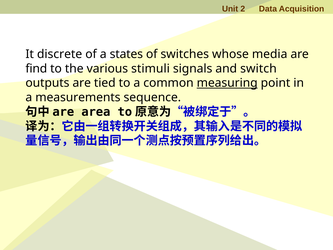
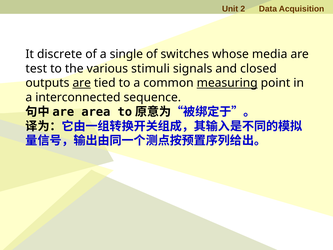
states: states -> single
find: find -> test
switch: switch -> closed
are at (82, 83) underline: none -> present
measurements: measurements -> interconnected
